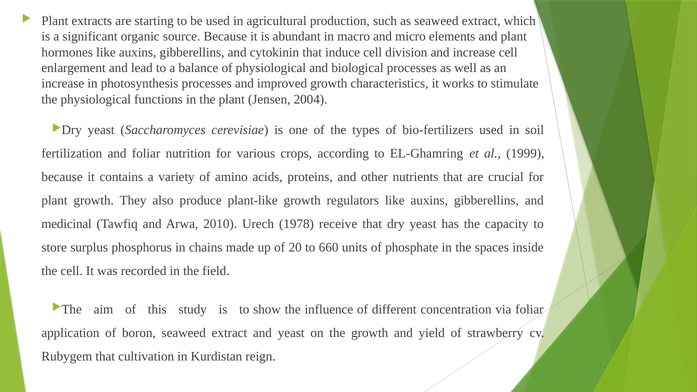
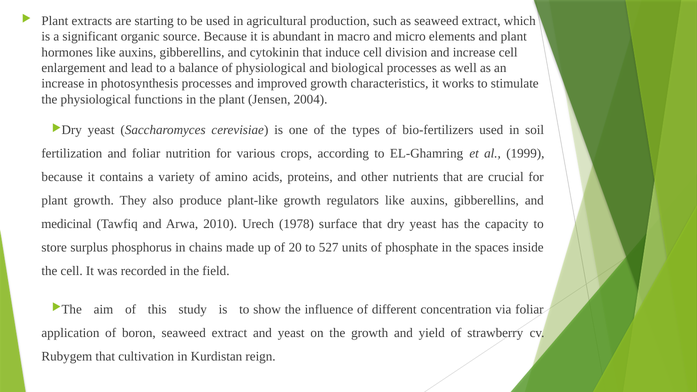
receive: receive -> surface
660: 660 -> 527
